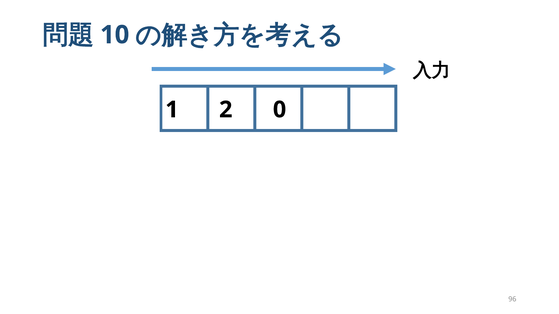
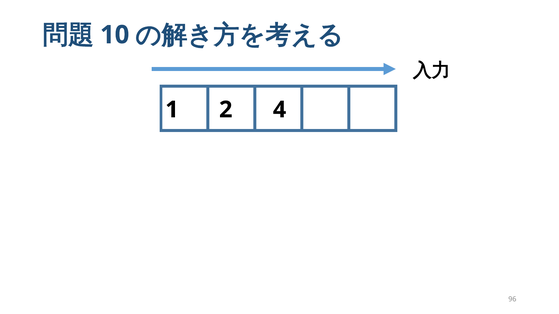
2 0: 0 -> 4
